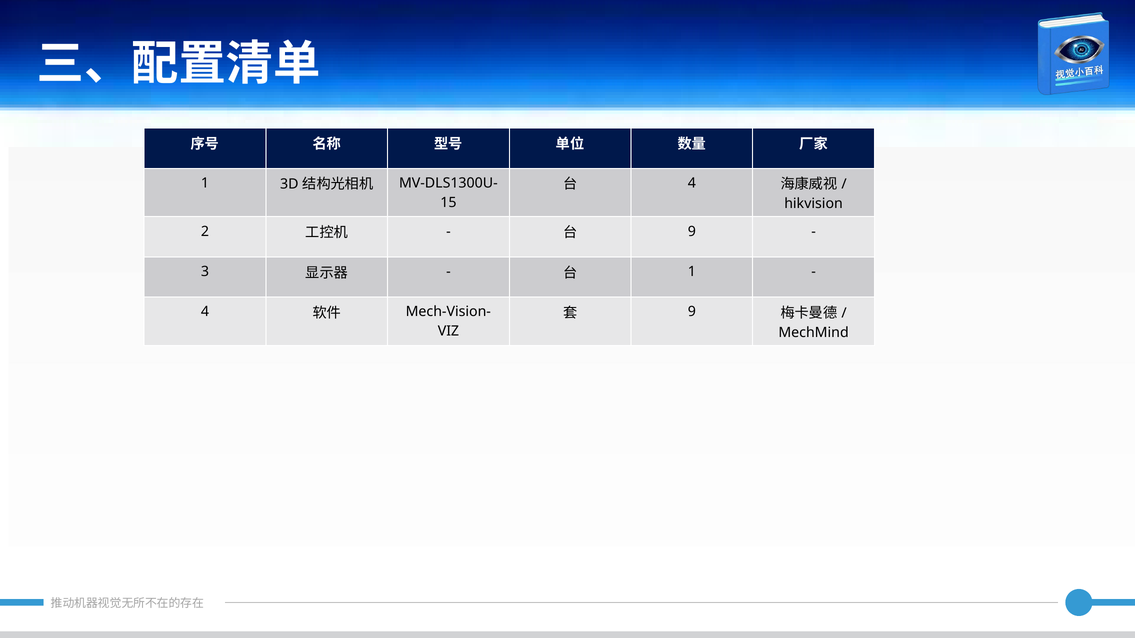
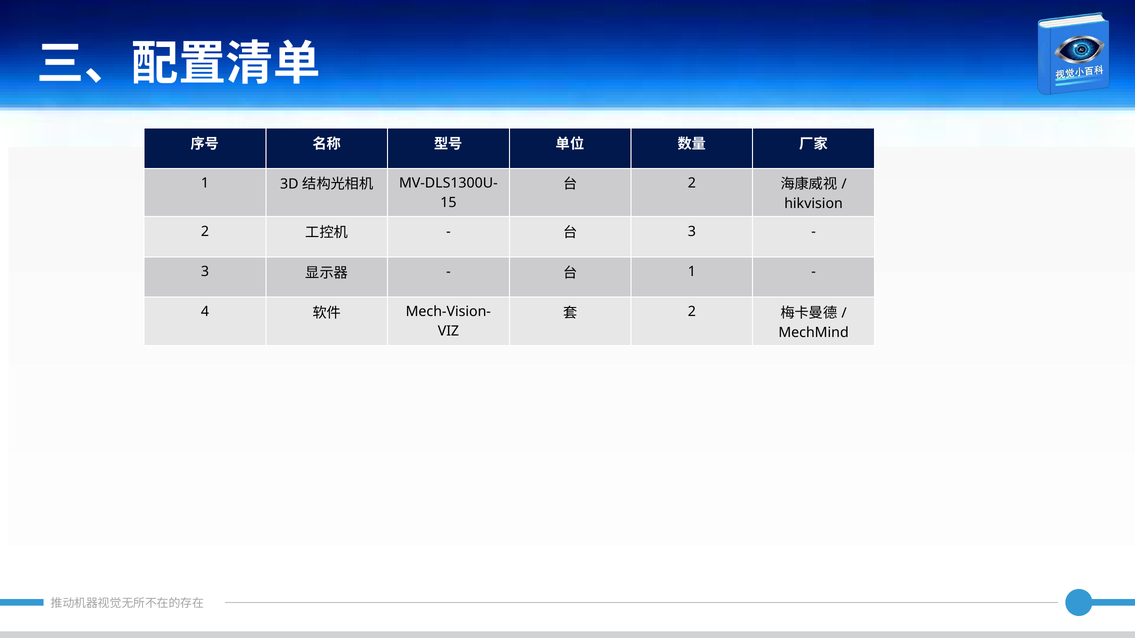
4 at (692, 183): 4 -> 2
9 at (692, 232): 9 -> 3
9 at (692, 312): 9 -> 2
